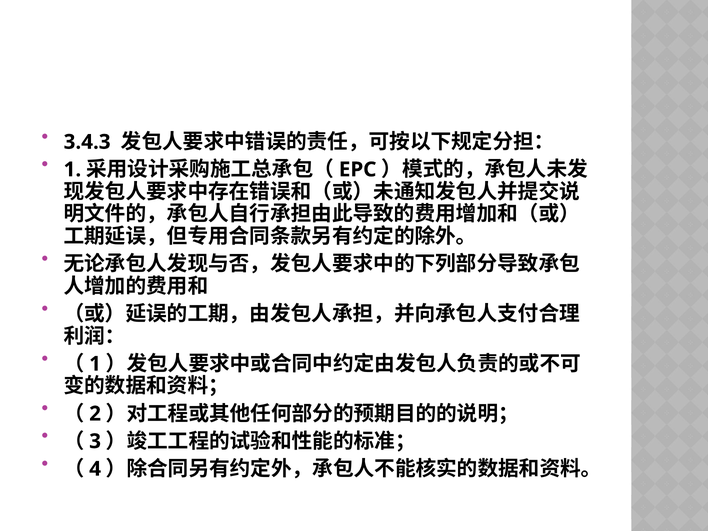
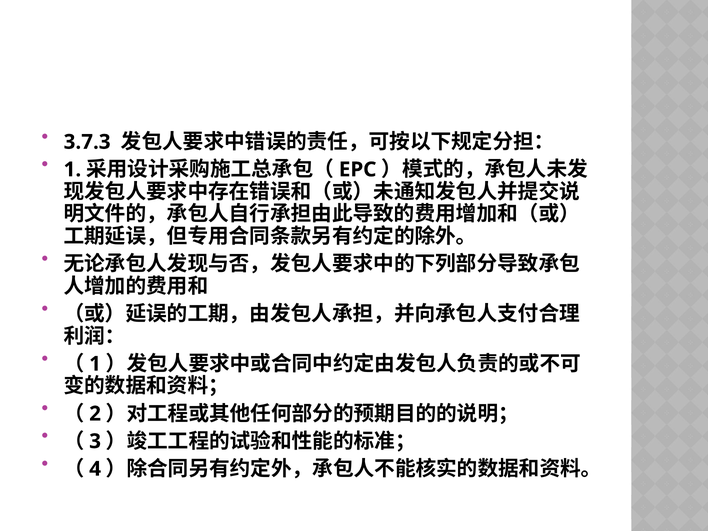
3.4.3: 3.4.3 -> 3.7.3
